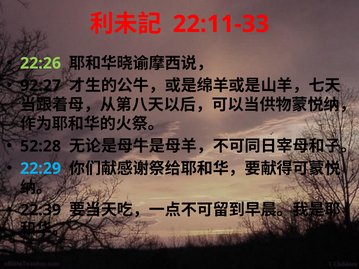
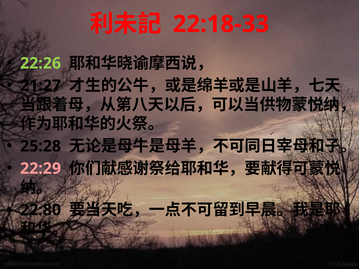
22:11-33: 22:11-33 -> 22:18-33
92:27: 92:27 -> 21:27
52:28: 52:28 -> 25:28
22:29 colour: light blue -> pink
22:39: 22:39 -> 22:80
